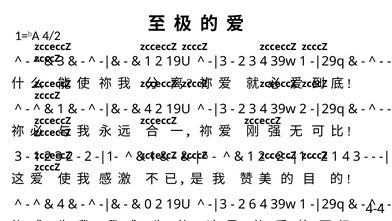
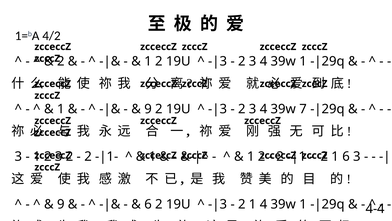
3 at (61, 61): 3 -> 2
4 at (148, 109): 4 -> 9
39w 2: 2 -> 7
1 4: 4 -> 6
4 at (61, 204): 4 -> 9
0 at (148, 204): 0 -> 6
6 at (253, 204): 6 -> 1
